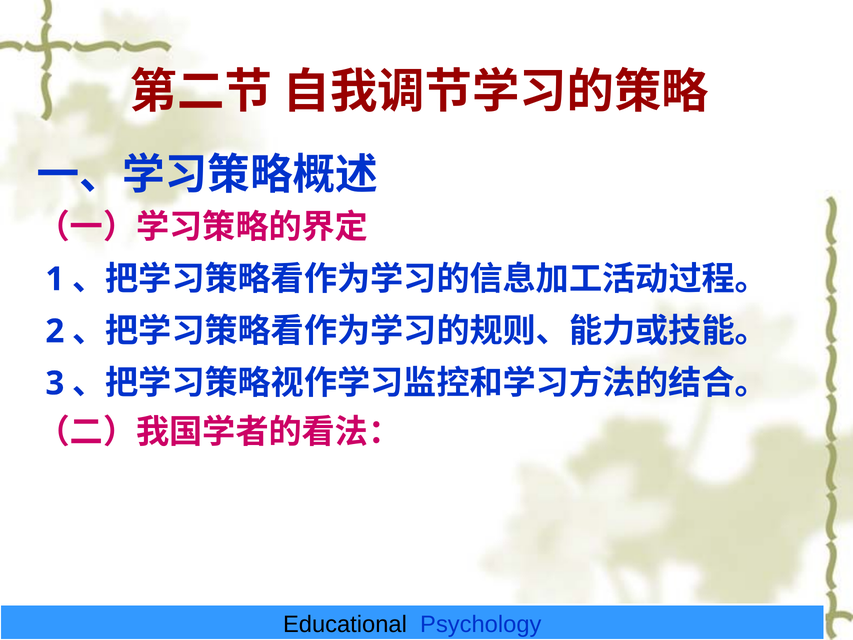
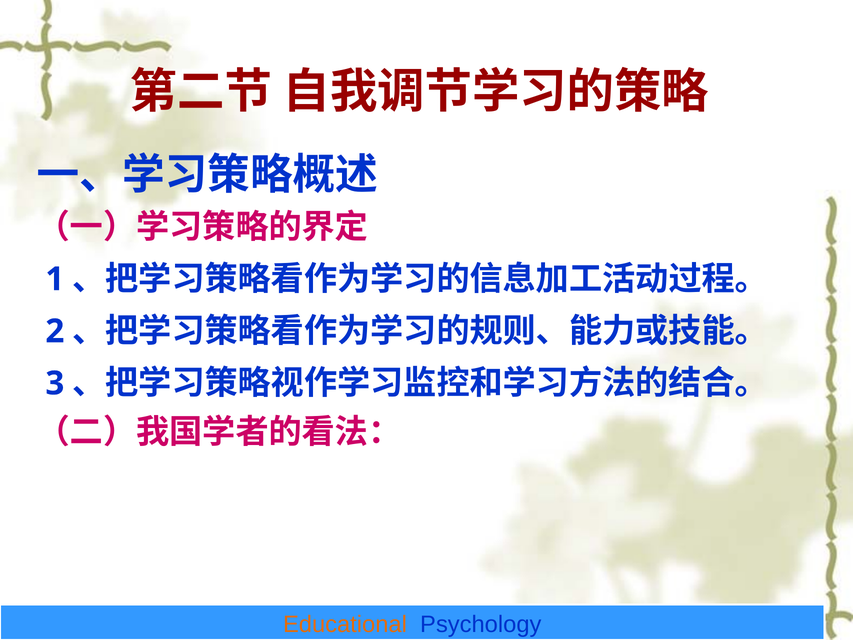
Educational colour: black -> orange
